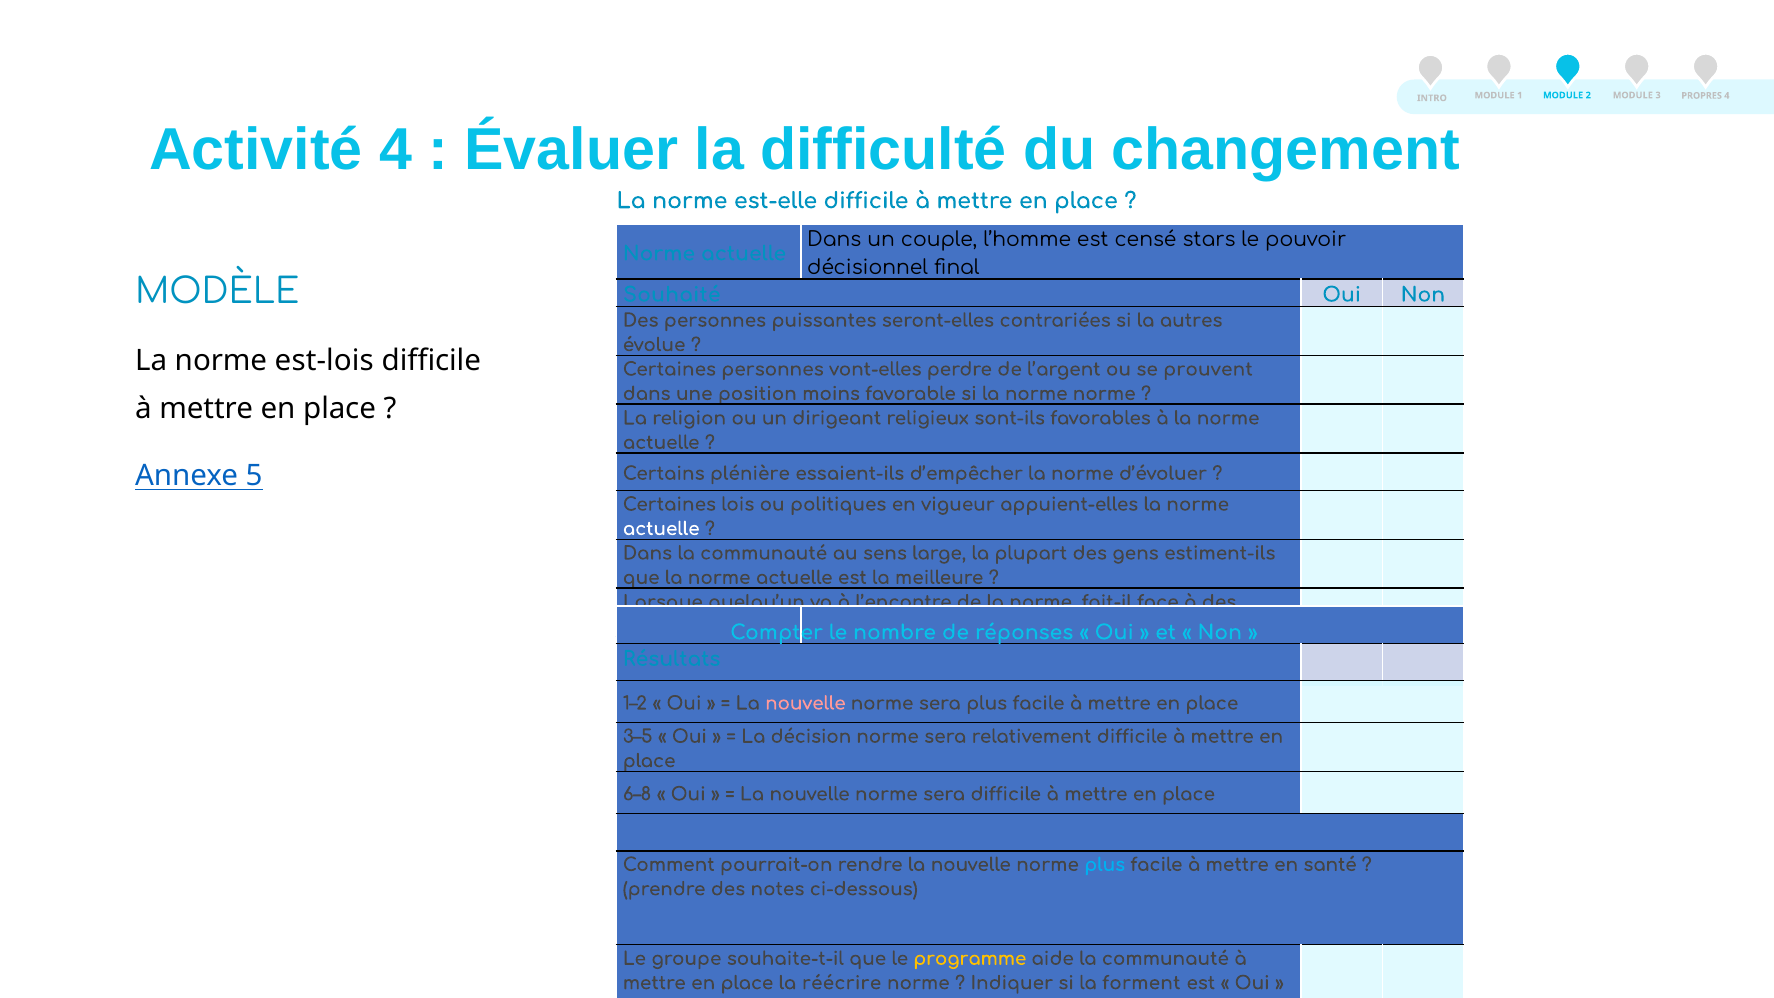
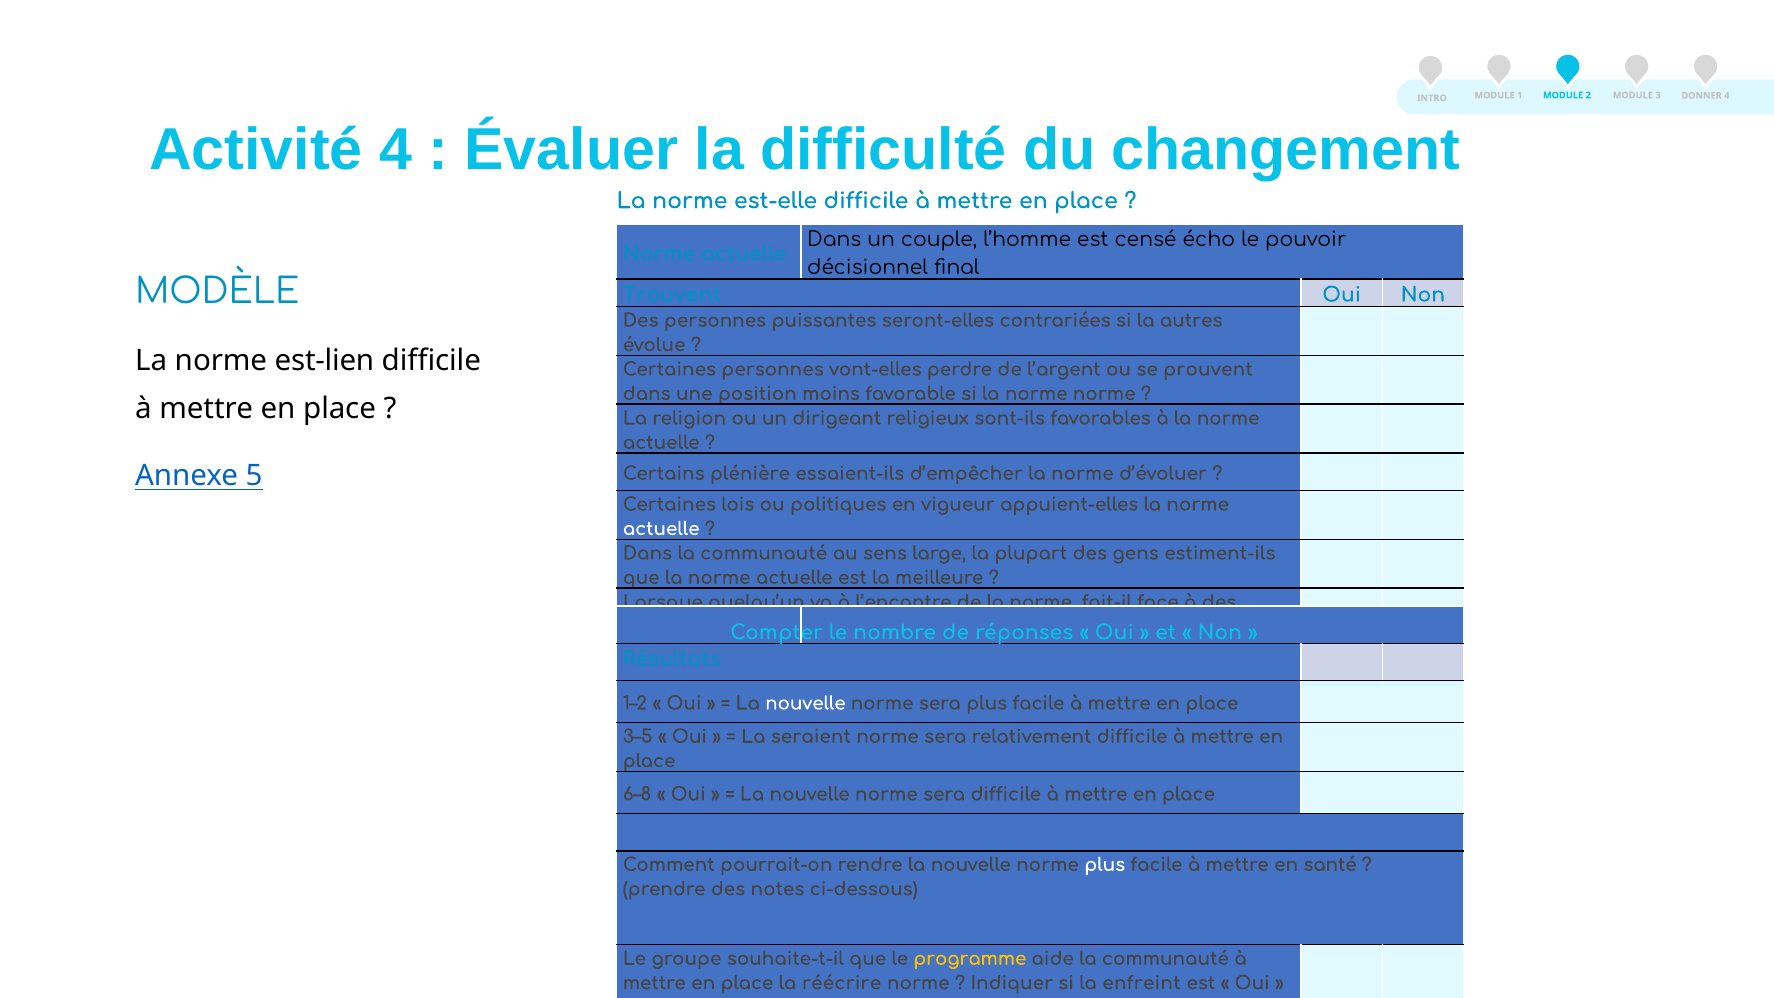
3 PROPRES: PROPRES -> DONNER
stars: stars -> écho
Souhaité: Souhaité -> Trouvent
est-lois: est-lois -> est-lien
nouvelle at (805, 703) colour: pink -> white
décision: décision -> seraient
plus at (1105, 865) colour: light blue -> white
forment: forment -> enfreint
